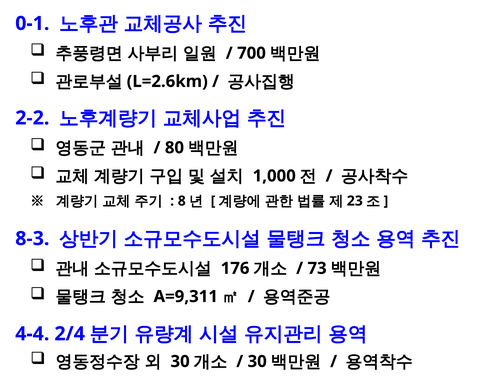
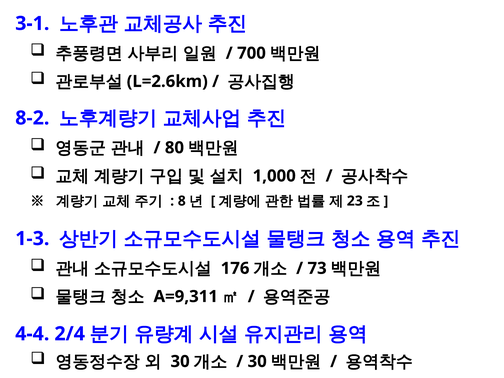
0-1: 0-1 -> 3-1
2-2: 2-2 -> 8-2
8-3: 8-3 -> 1-3
